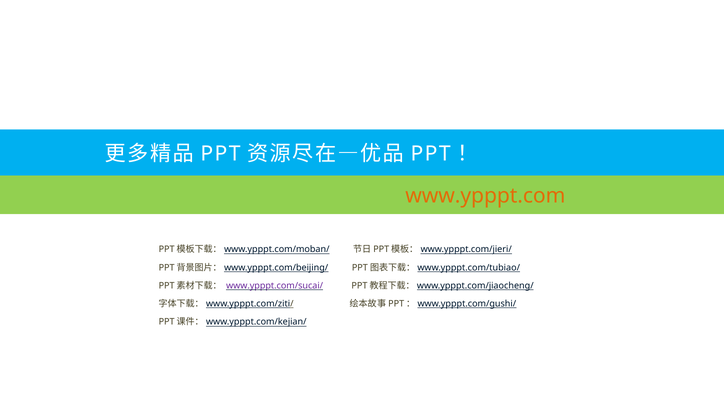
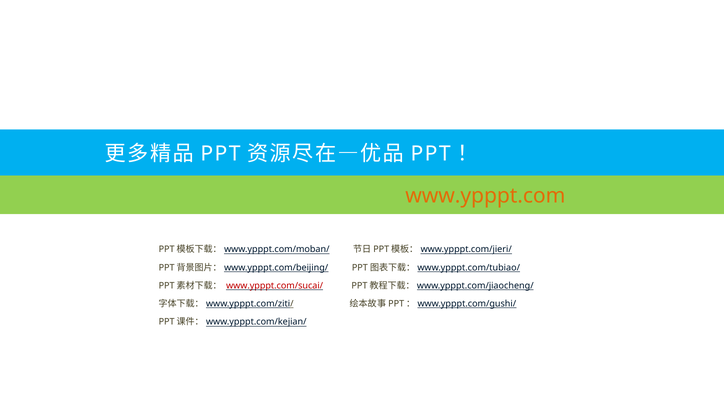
www.ypppt.com/sucai/ colour: purple -> red
